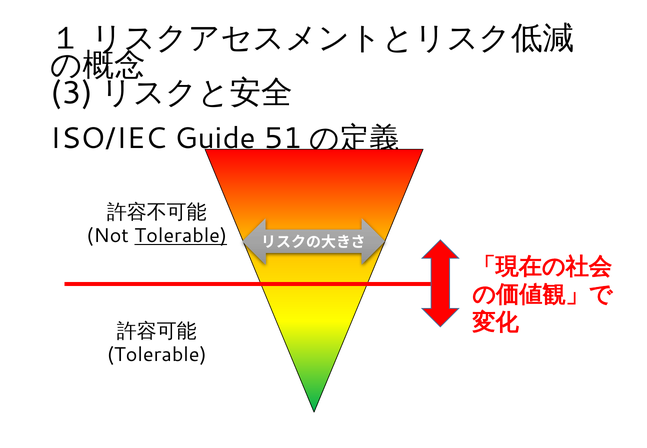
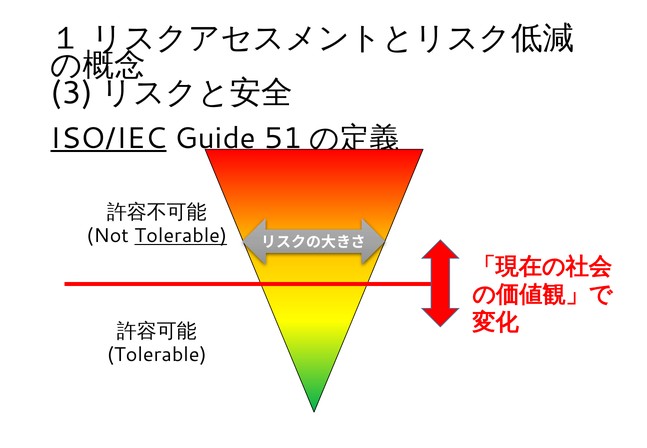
ISO/IEC underline: none -> present
